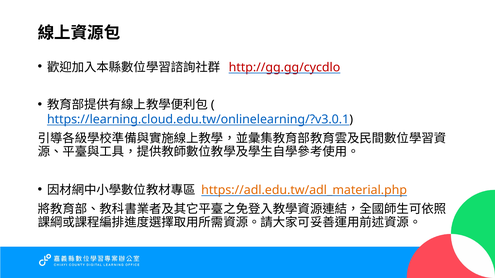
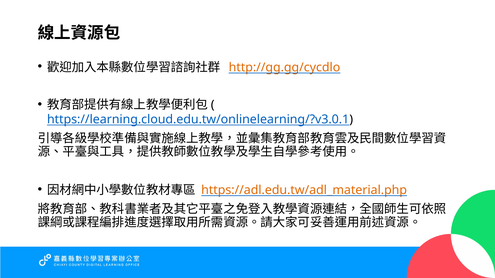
http://gg.gg/cycdlo colour: red -> orange
